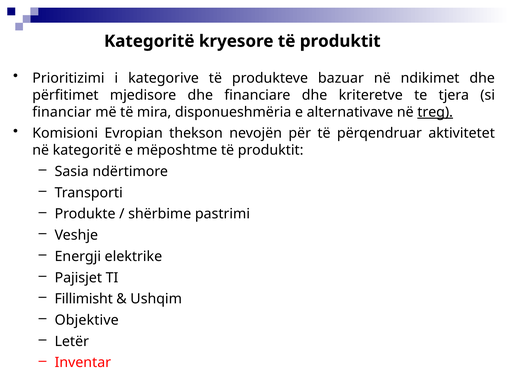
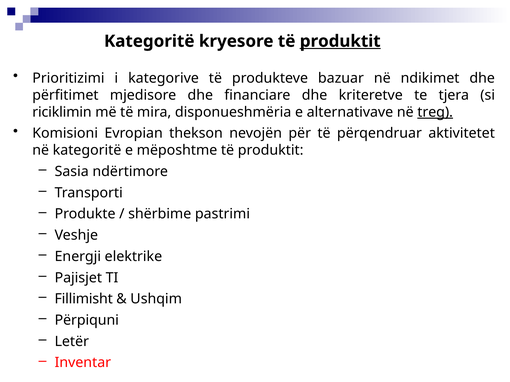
produktit at (340, 41) underline: none -> present
financiar: financiar -> riciklimin
Objektive: Objektive -> Përpiquni
